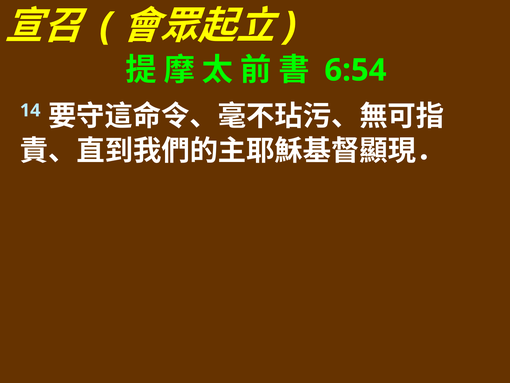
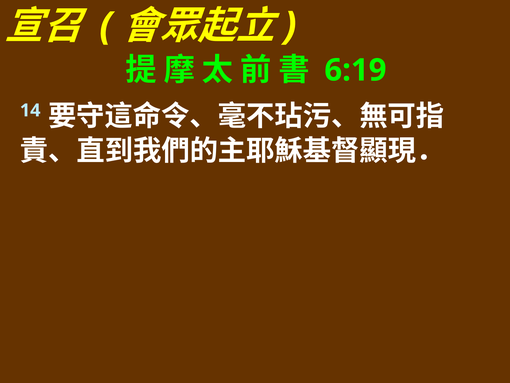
6:54: 6:54 -> 6:19
